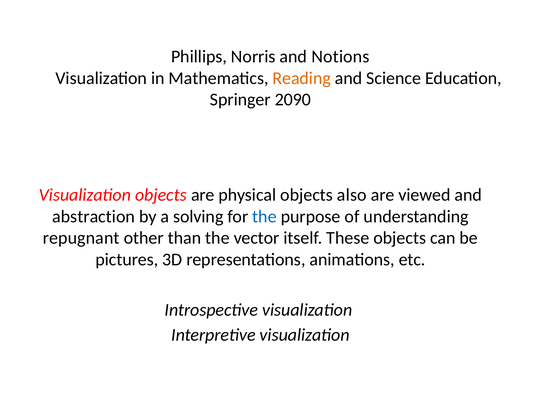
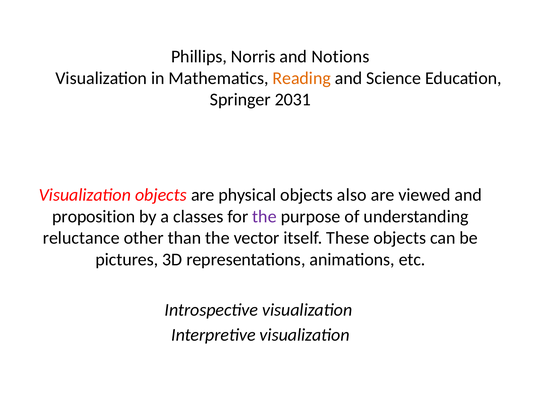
2090: 2090 -> 2031
abstraction: abstraction -> proposition
solving: solving -> classes
the at (264, 216) colour: blue -> purple
repugnant: repugnant -> reluctance
